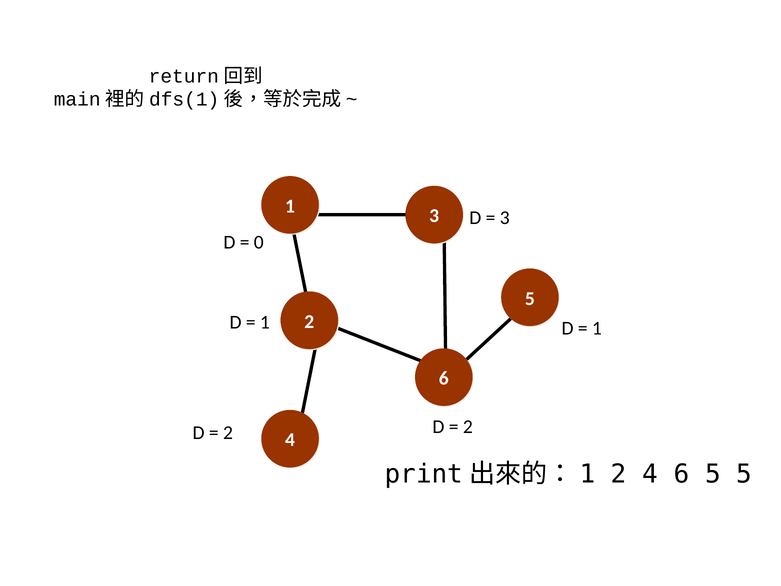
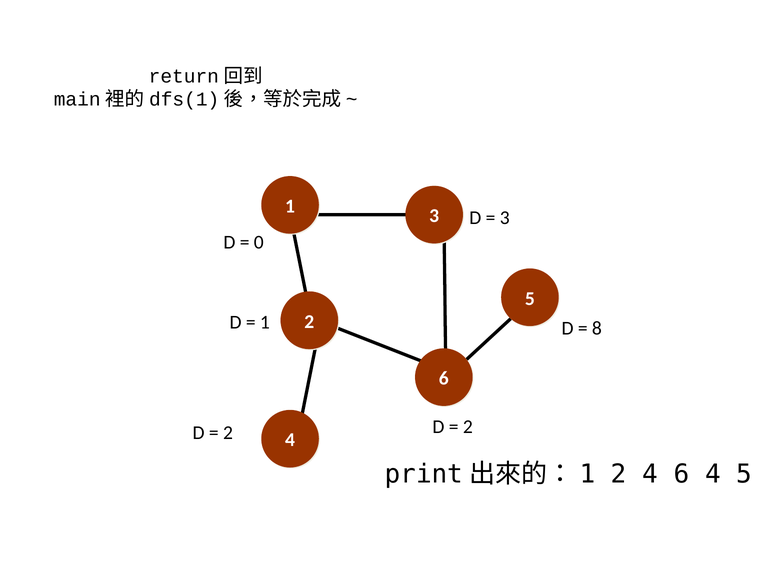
1 at (597, 328): 1 -> 8
4 6 5: 5 -> 4
